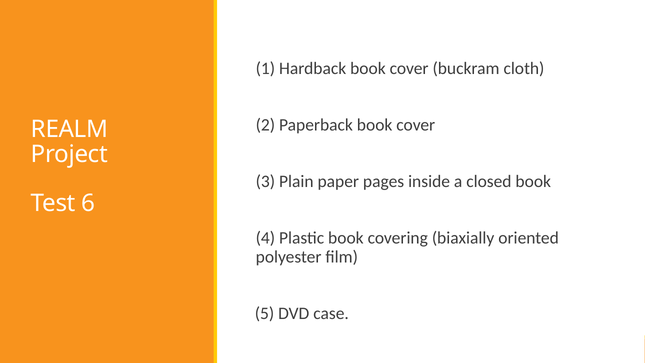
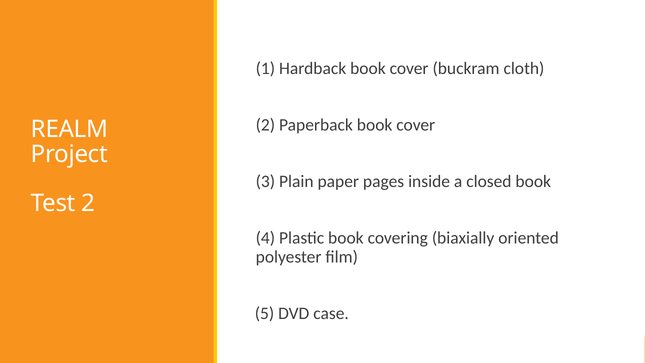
Test 6: 6 -> 2
